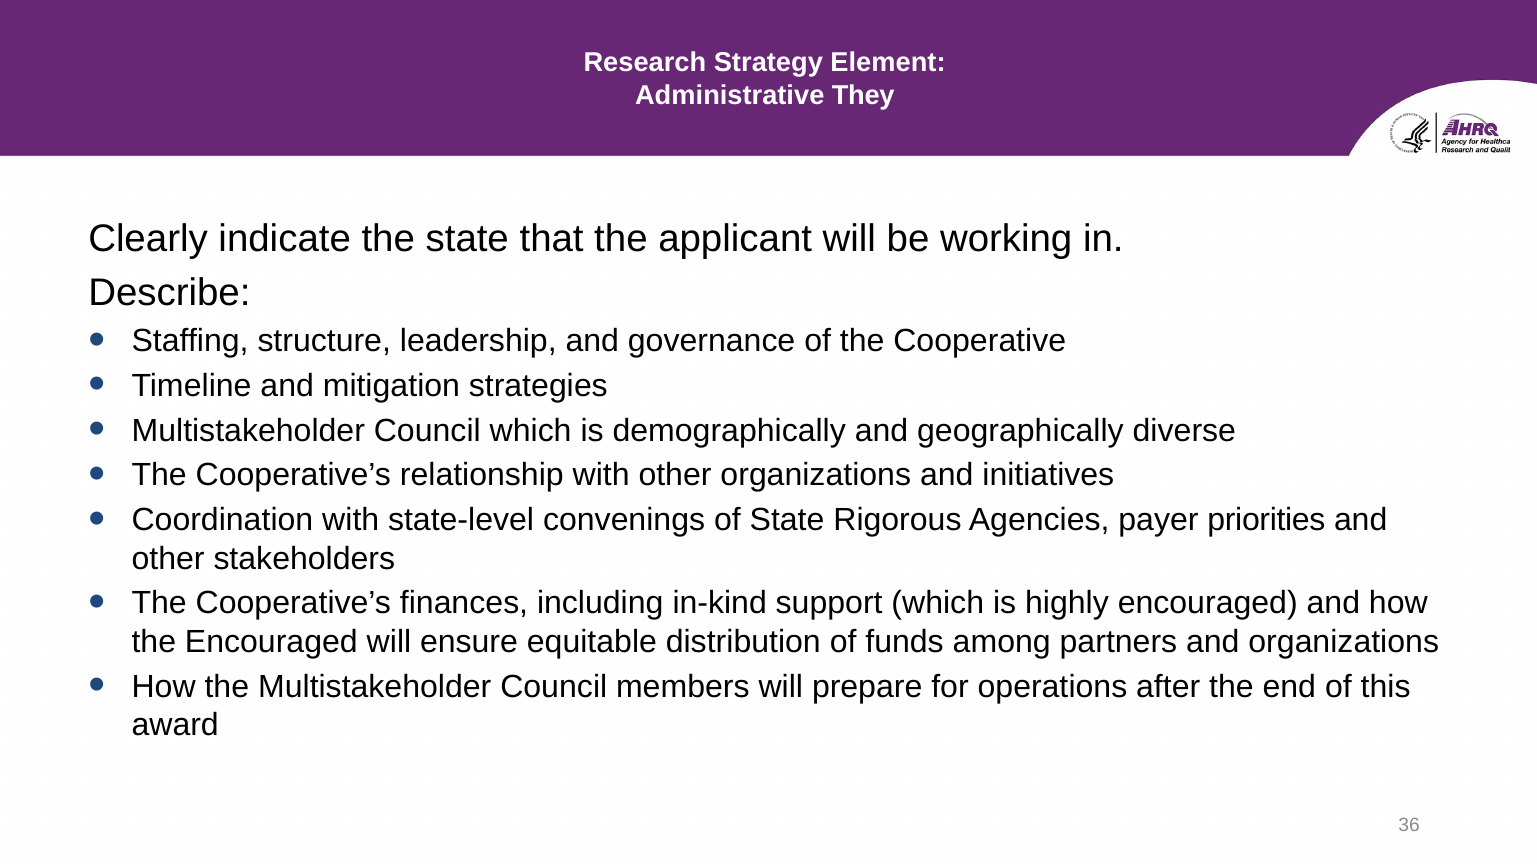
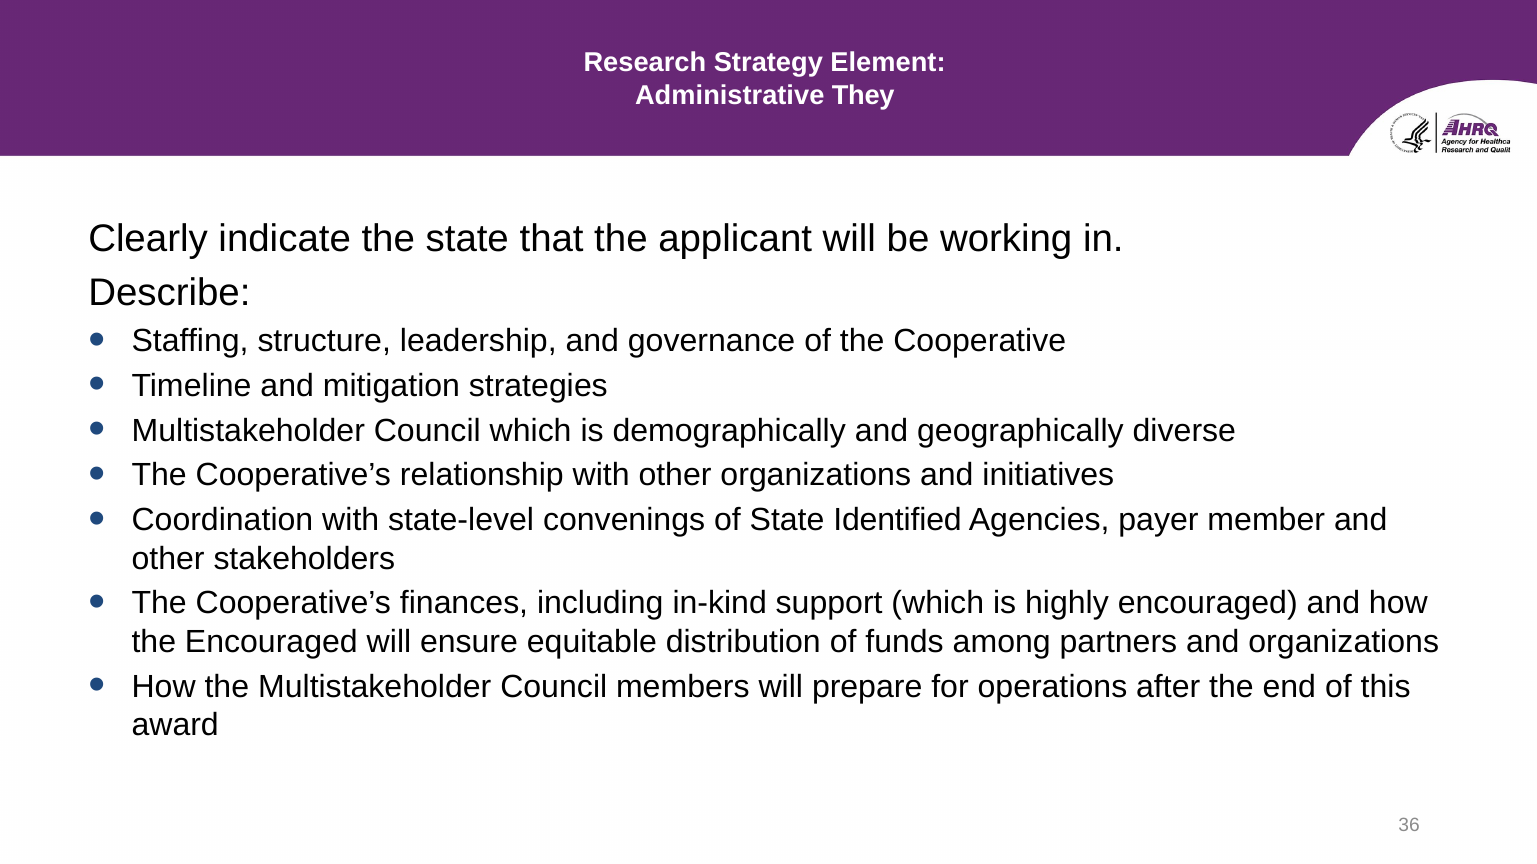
Rigorous: Rigorous -> Identified
priorities: priorities -> member
